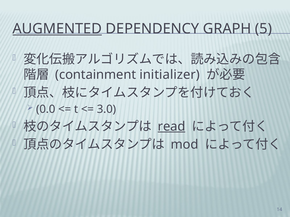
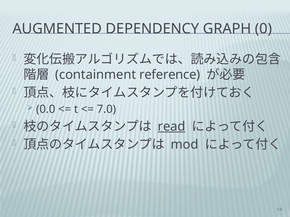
AUGMENTED underline: present -> none
5: 5 -> 0
initializer: initializer -> reference
3.0: 3.0 -> 7.0
